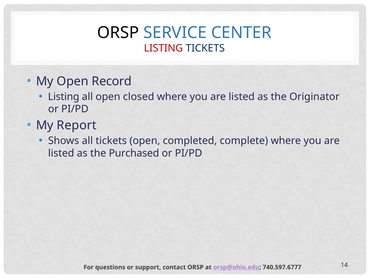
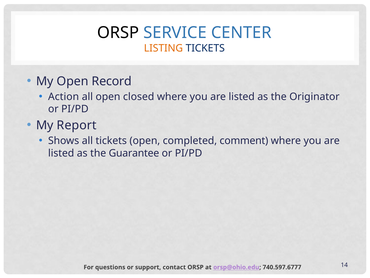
LISTING at (163, 48) colour: red -> orange
Listing at (64, 97): Listing -> Action
complete: complete -> comment
Purchased: Purchased -> Guarantee
